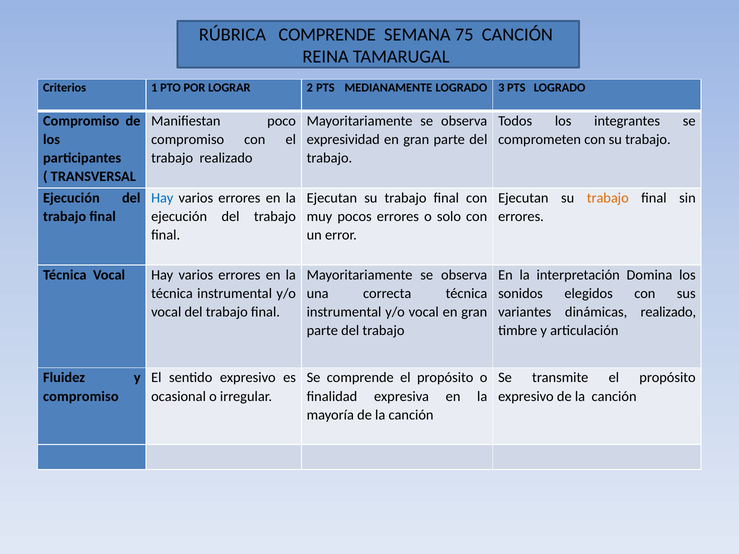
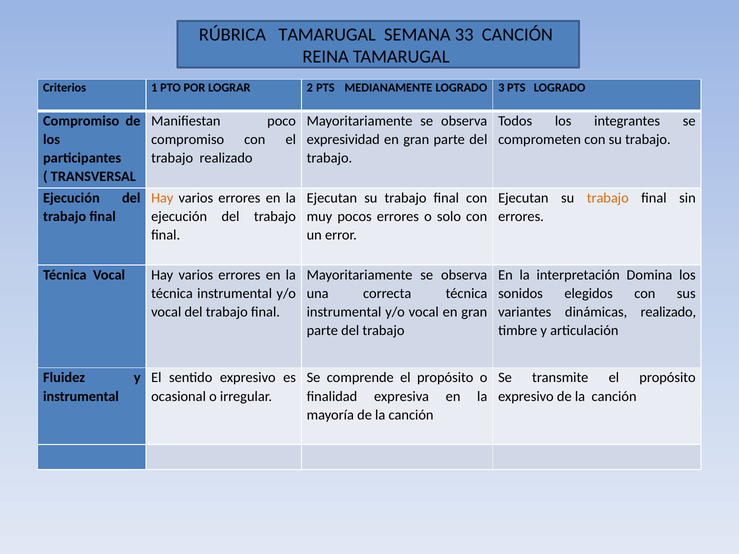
RÚBRICA COMPRENDE: COMPRENDE -> TAMARUGAL
75: 75 -> 33
Hay at (162, 198) colour: blue -> orange
compromiso at (81, 396): compromiso -> instrumental
